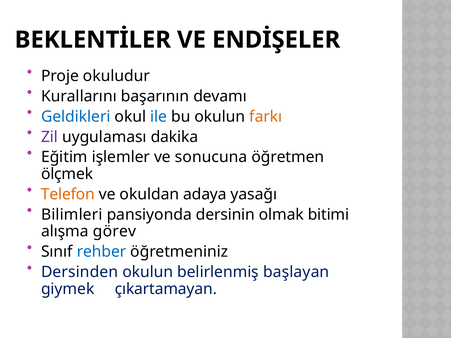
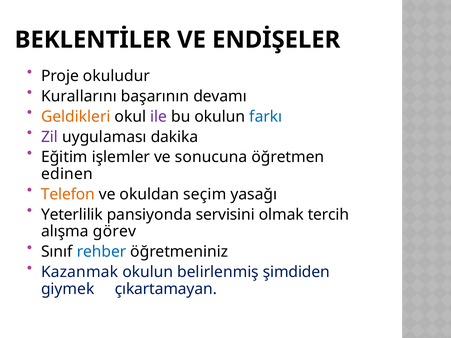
Geldikleri colour: blue -> orange
ile colour: blue -> purple
farkı colour: orange -> blue
ölçmek: ölçmek -> edinen
adaya: adaya -> seçim
Bilimleri: Bilimleri -> Yeterlilik
dersinin: dersinin -> servisini
bitimi: bitimi -> tercih
Dersinden: Dersinden -> Kazanmak
başlayan: başlayan -> şimdiden
